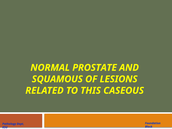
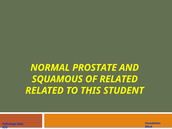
OF LESIONS: LESIONS -> RELATED
CASEOUS: CASEOUS -> STUDENT
